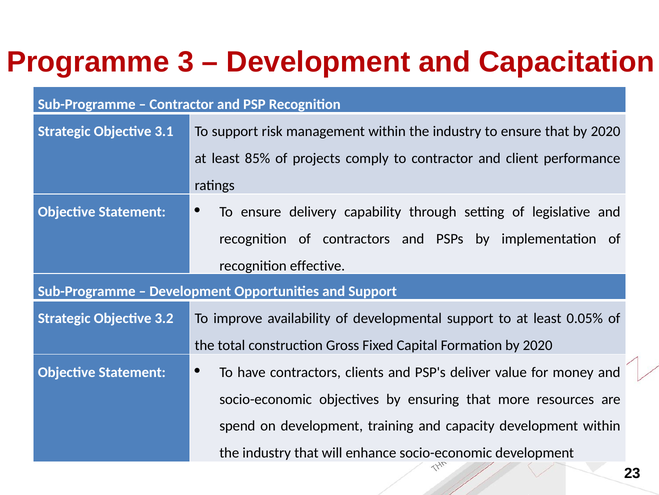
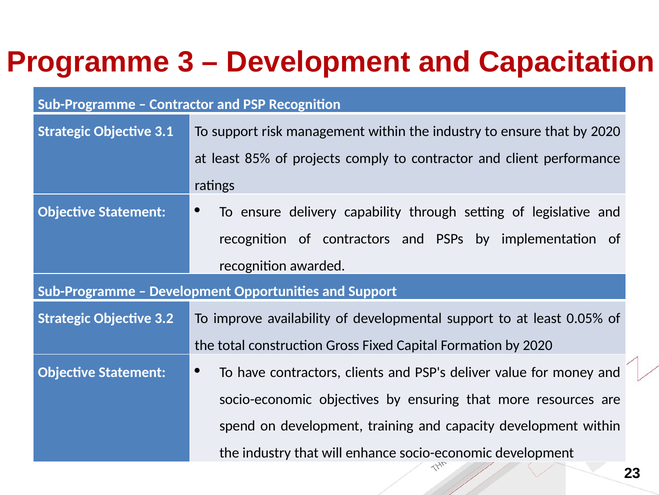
effective: effective -> awarded
